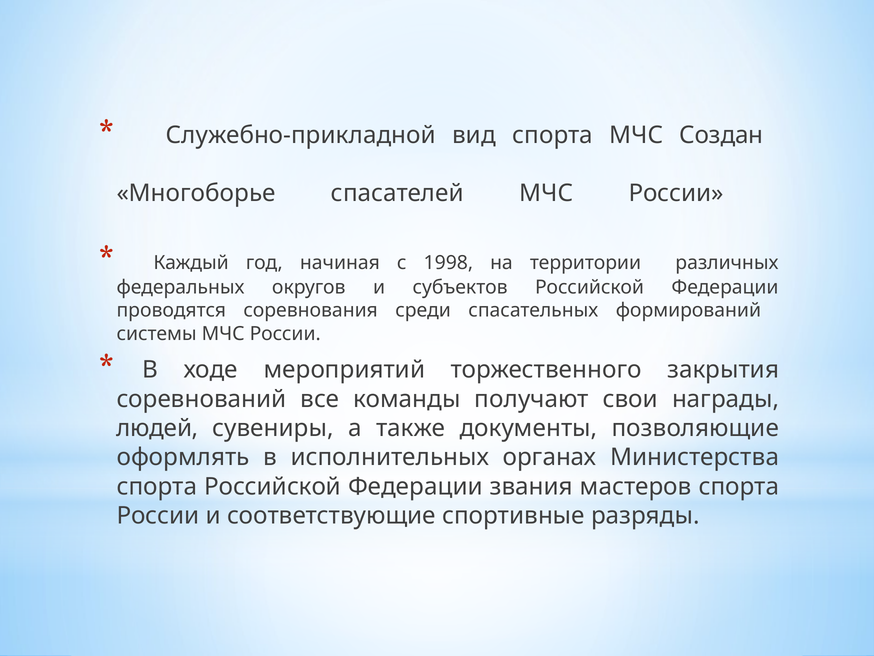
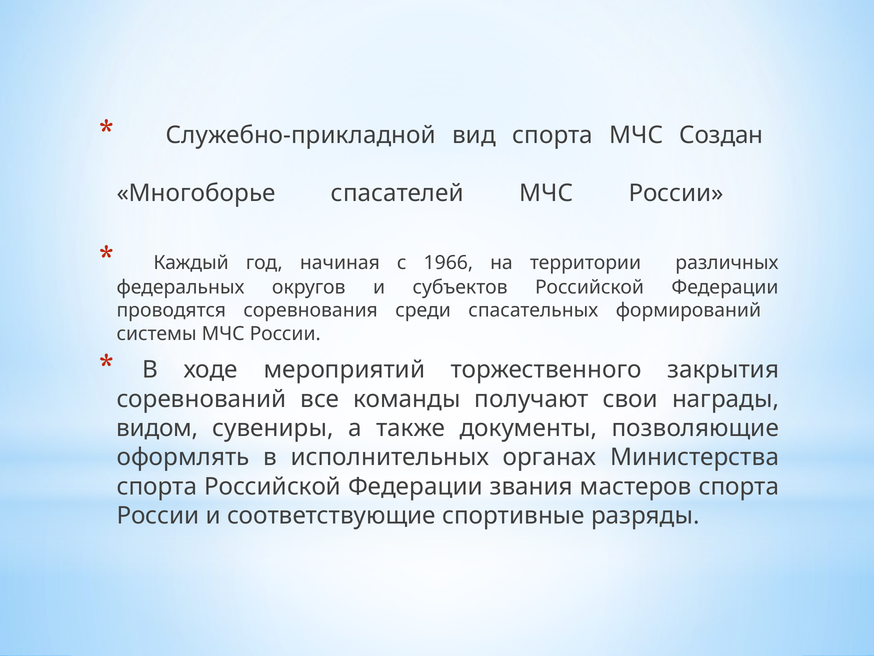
1998: 1998 -> 1966
людей: людей -> видом
